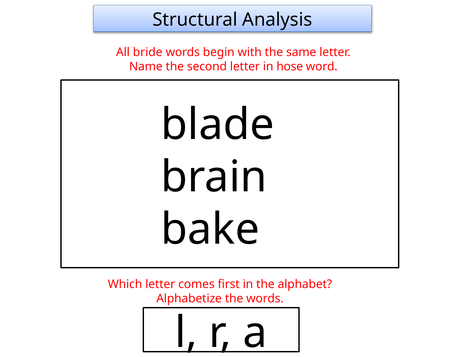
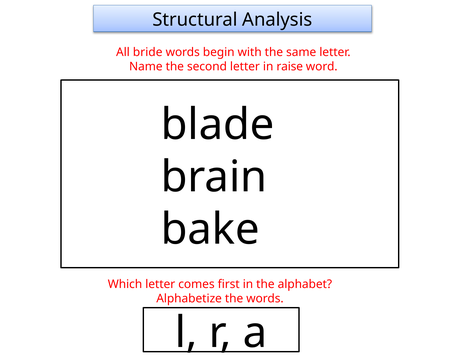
hose: hose -> raise
